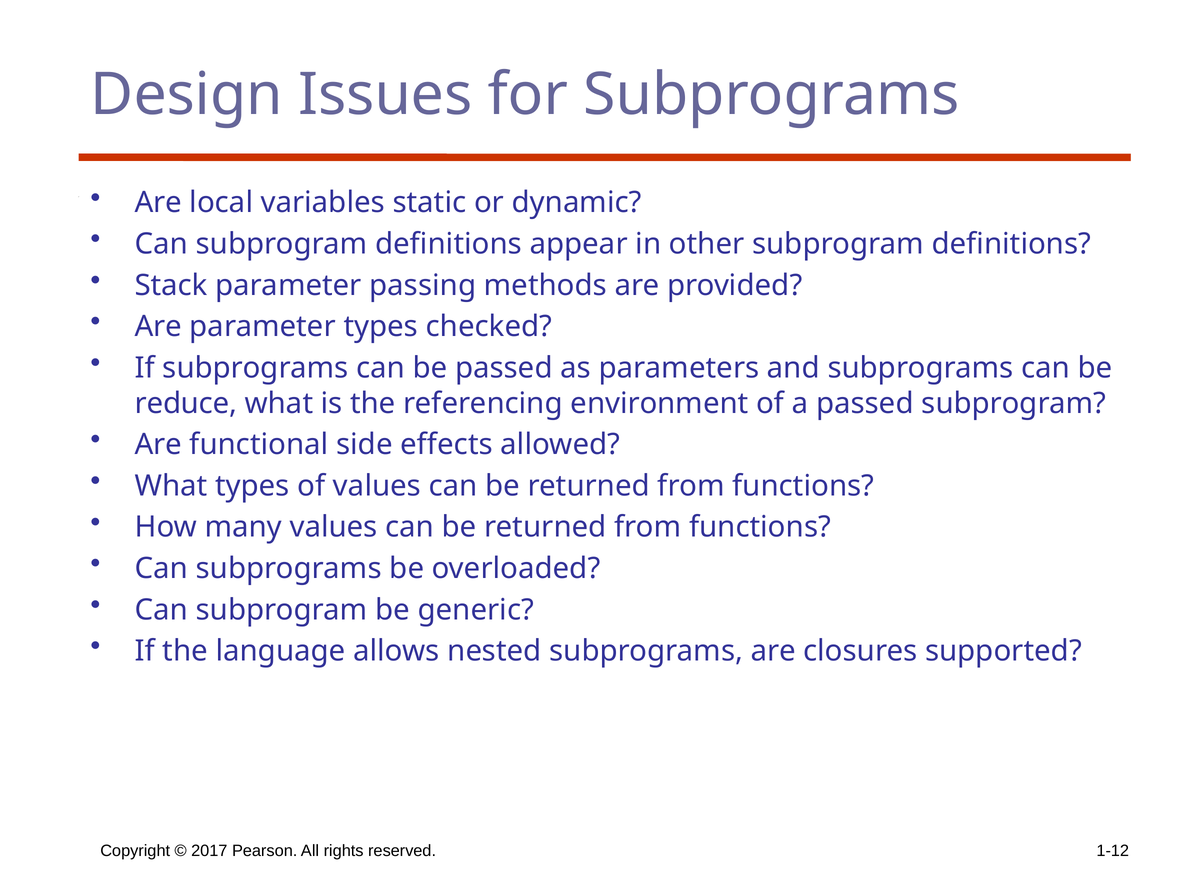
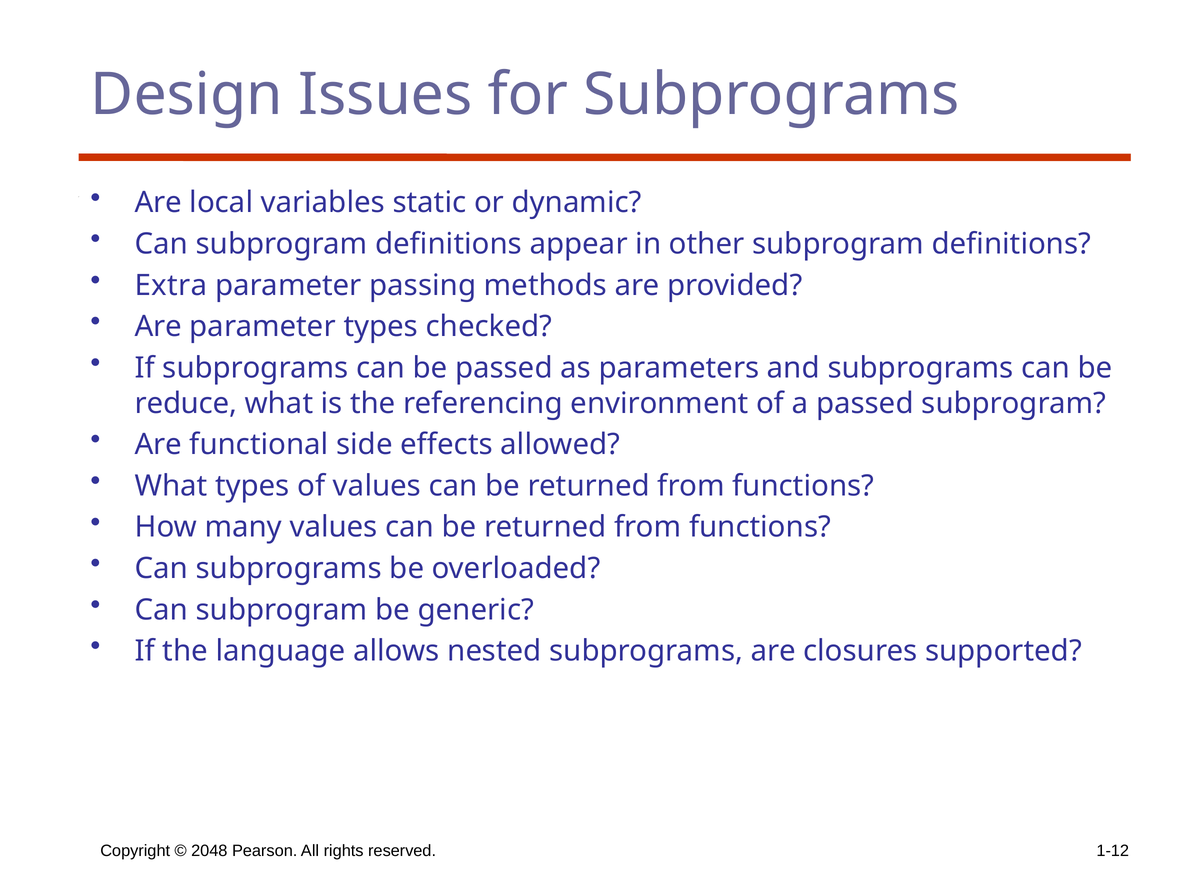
Stack: Stack -> Extra
2017: 2017 -> 2048
